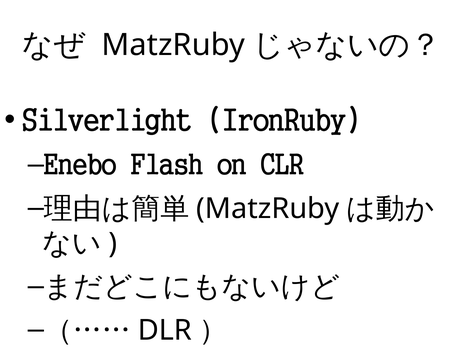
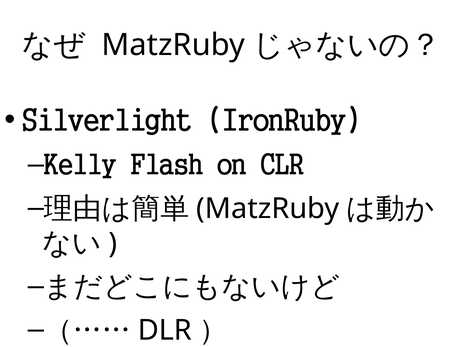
Enebo: Enebo -> Kelly
